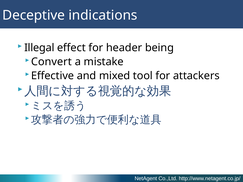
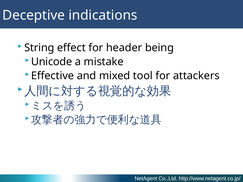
Illegal: Illegal -> String
Convert: Convert -> Unicode
